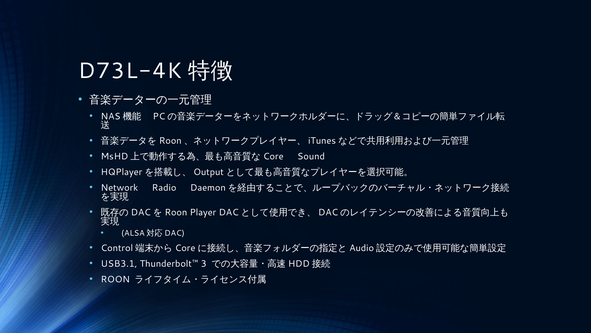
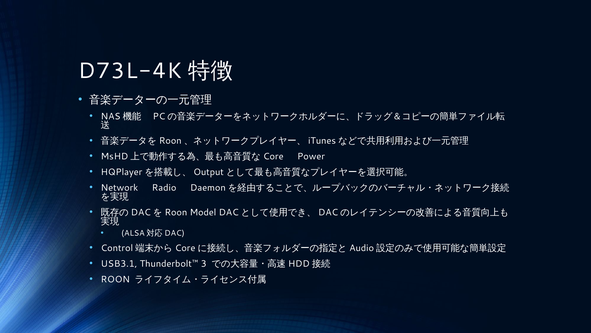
Sound: Sound -> Power
Player: Player -> Model
